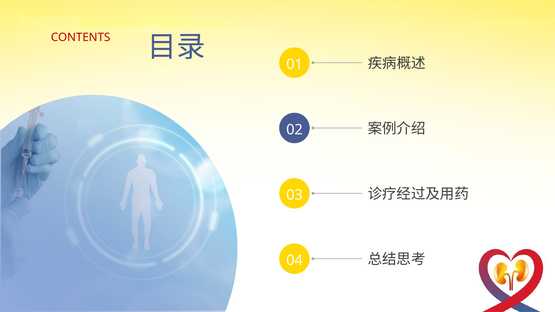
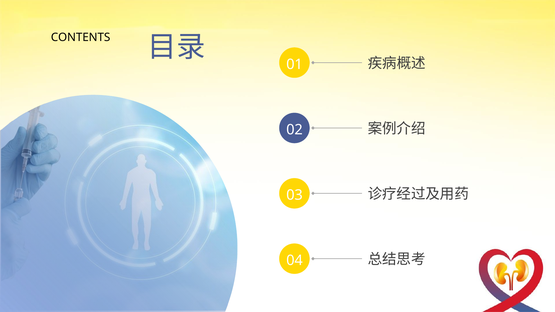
CONTENTS colour: red -> black
